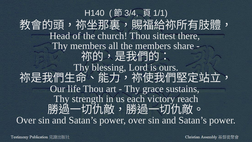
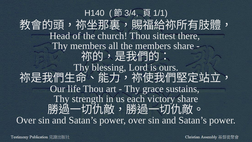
victory reach: reach -> share
